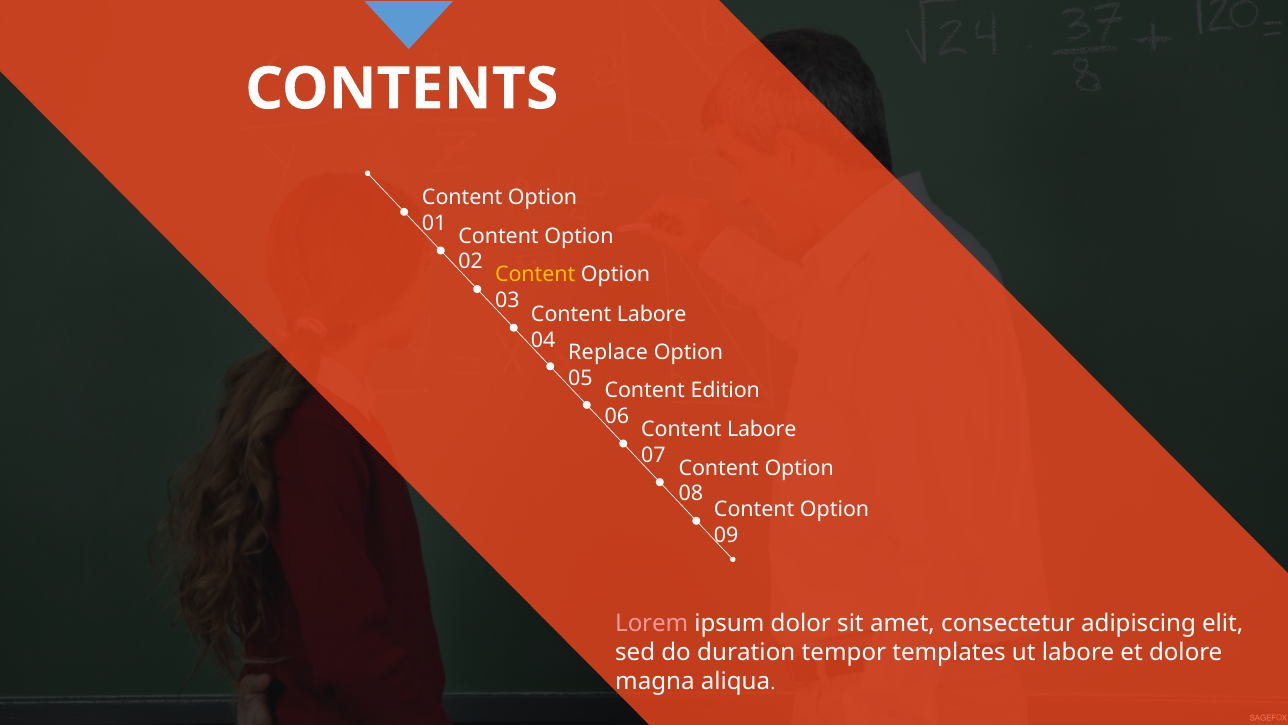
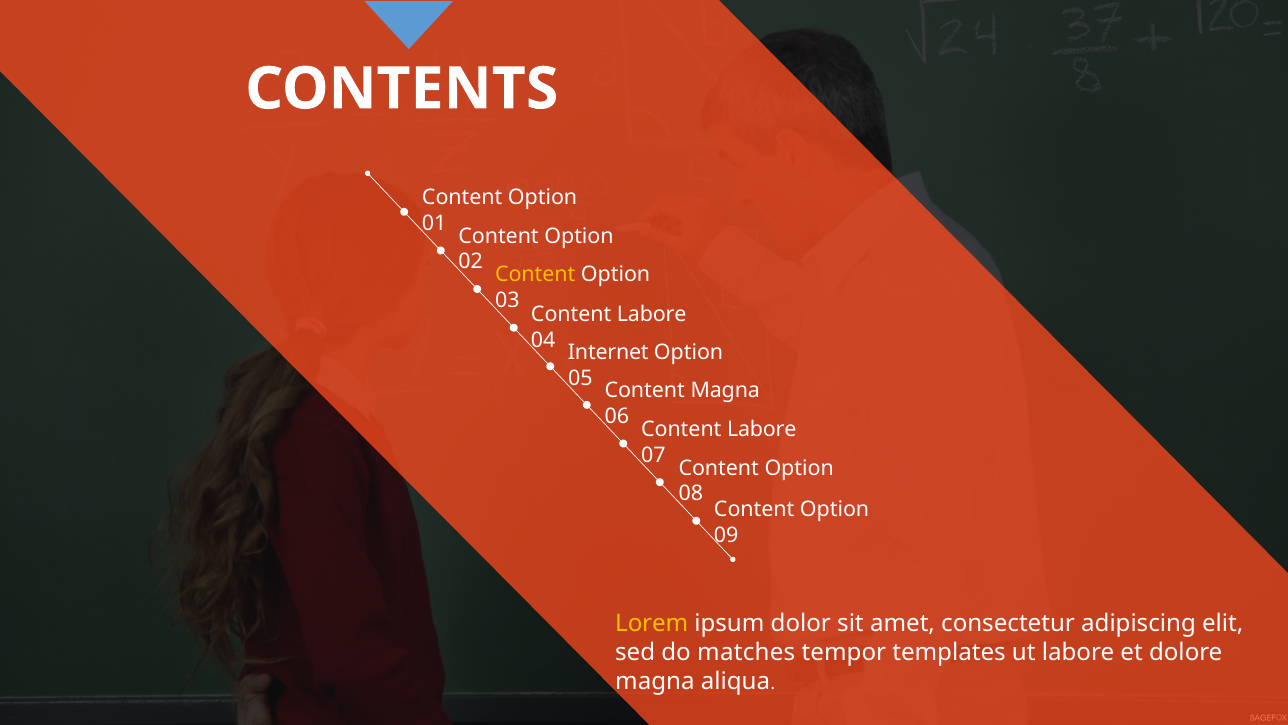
Replace: Replace -> Internet
Content Edition: Edition -> Magna
Lorem colour: pink -> yellow
duration: duration -> matches
